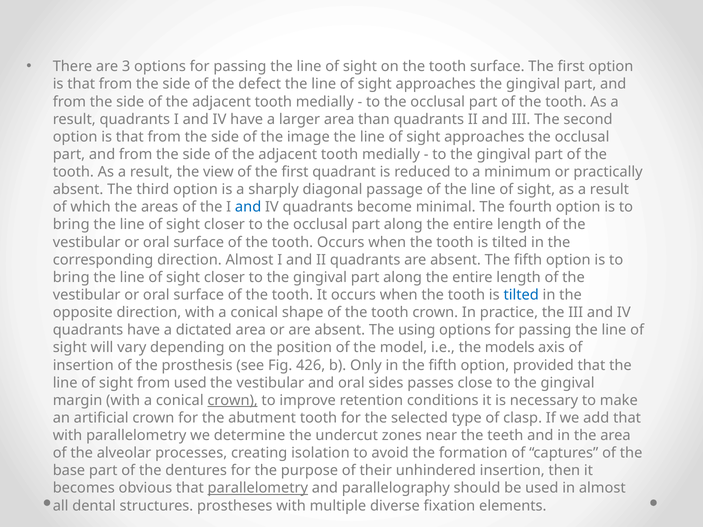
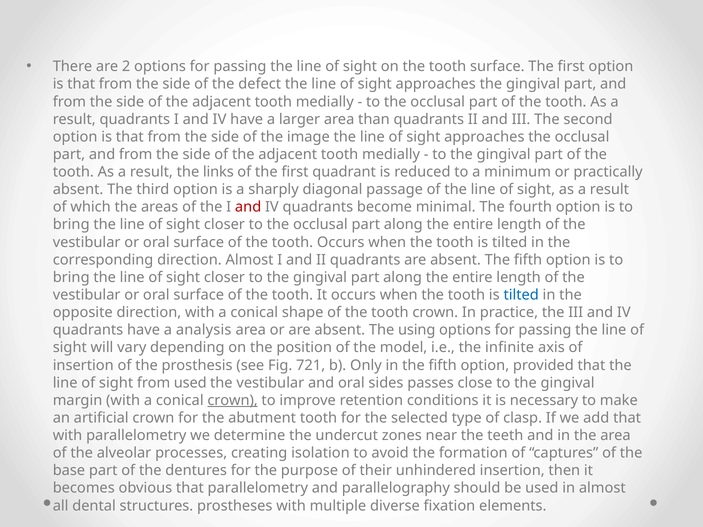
3: 3 -> 2
view: view -> links
and at (248, 207) colour: blue -> red
dictated: dictated -> analysis
models: models -> infinite
426: 426 -> 721
parallelometry at (258, 488) underline: present -> none
